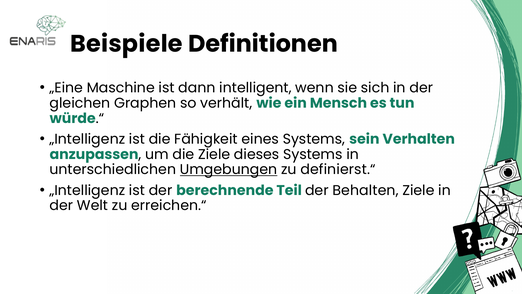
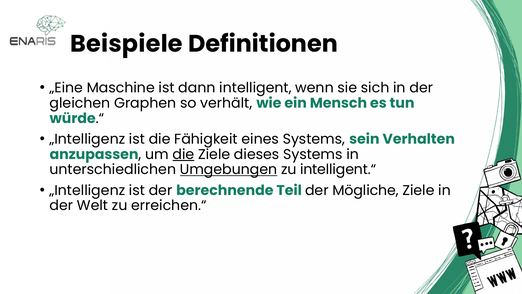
die at (183, 154) underline: none -> present
definierst.“: definierst.“ -> intelligent.“
Behalten: Behalten -> Mögliche
